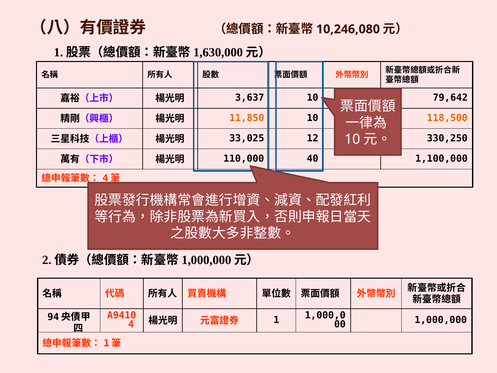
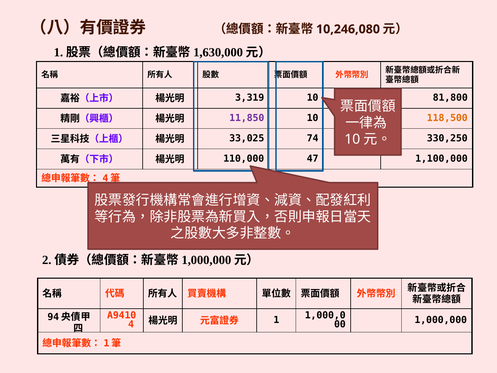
3,637: 3,637 -> 3,319
79,642: 79,642 -> 81,800
11,850 colour: orange -> purple
12: 12 -> 74
40: 40 -> 47
